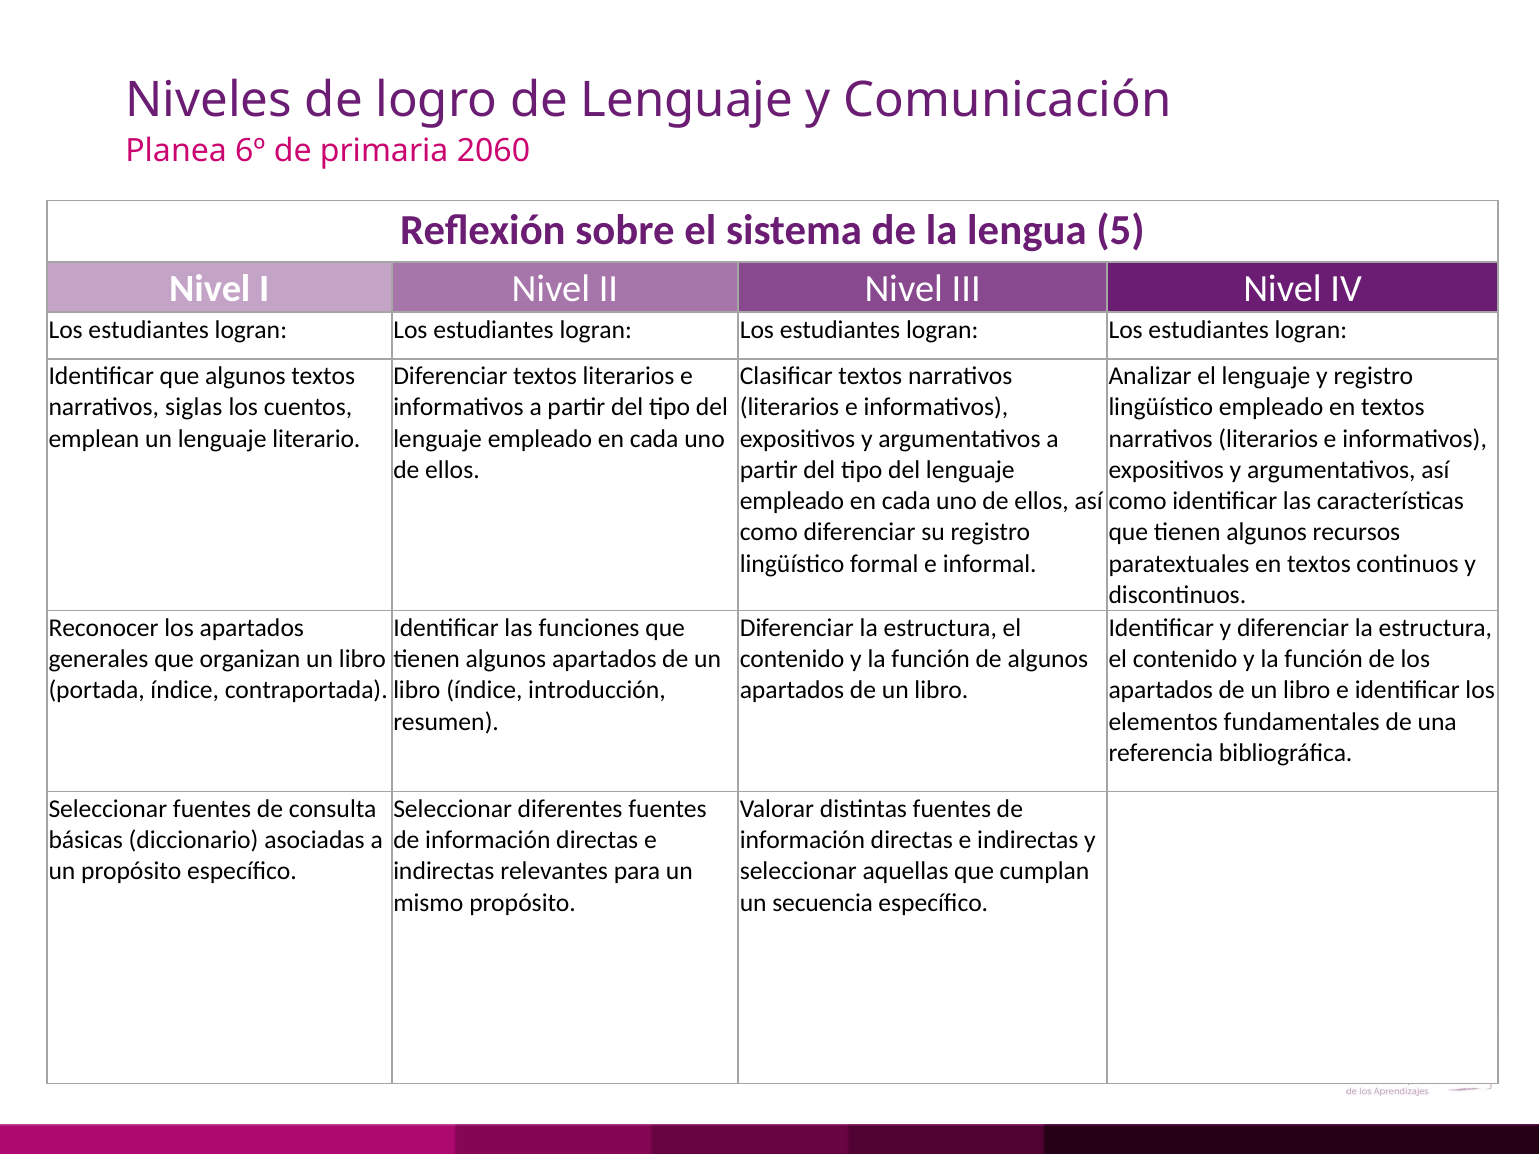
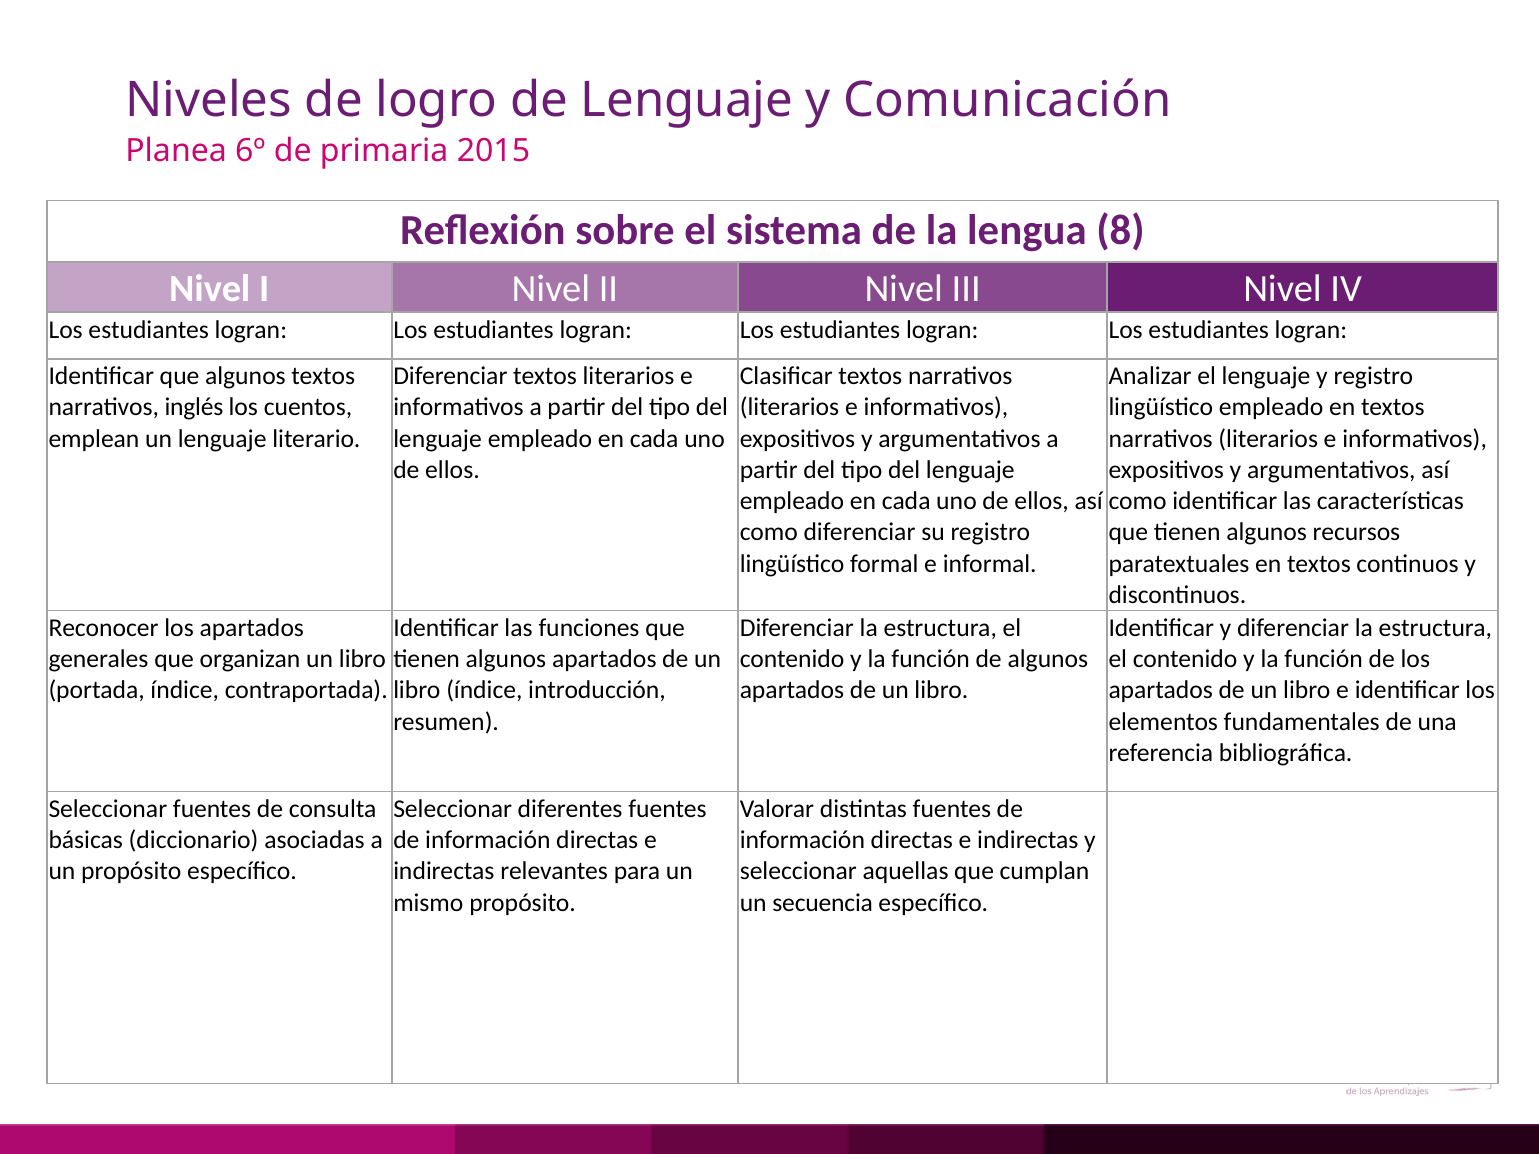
2060: 2060 -> 2015
5: 5 -> 8
siglas: siglas -> inglés
